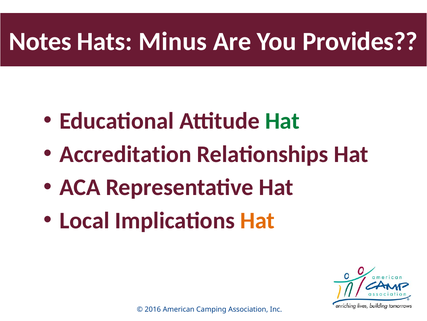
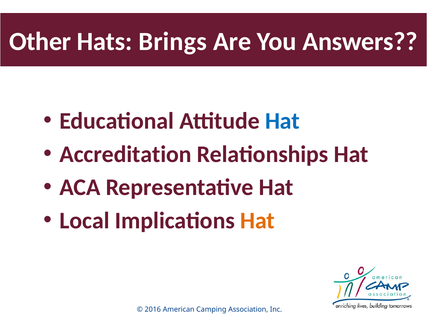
Notes: Notes -> Other
Minus: Minus -> Brings
Provides: Provides -> Answers
Hat at (282, 121) colour: green -> blue
